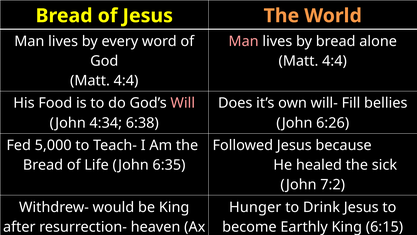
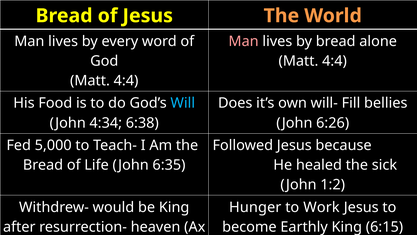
Will colour: pink -> light blue
7:2: 7:2 -> 1:2
Drink: Drink -> Work
